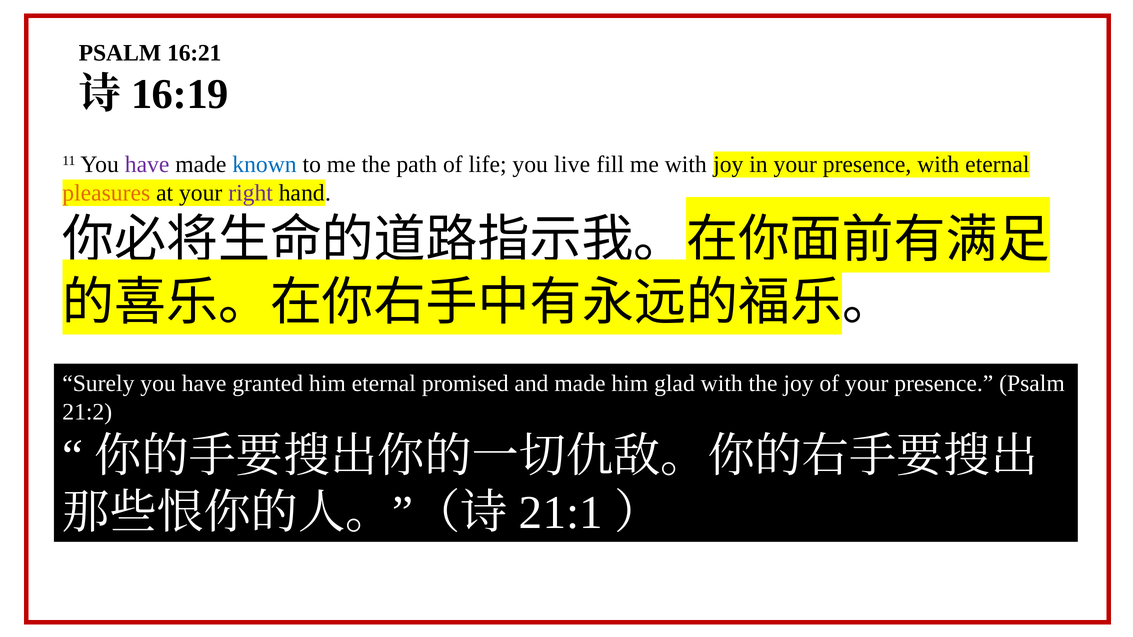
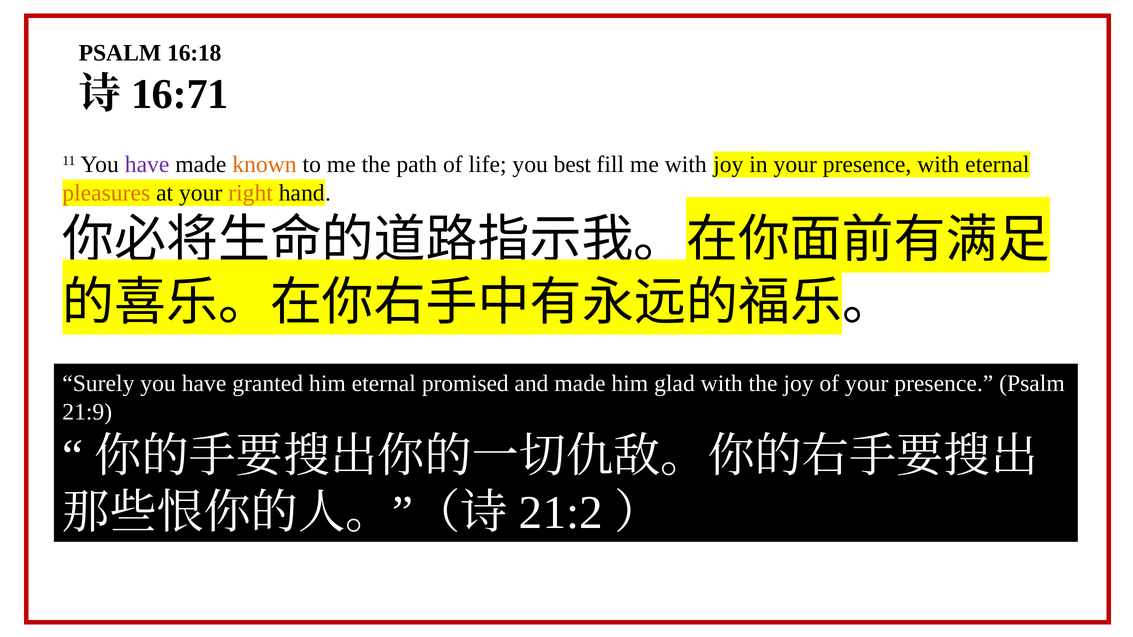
16:21: 16:21 -> 16:18
16:19: 16:19 -> 16:71
known colour: blue -> orange
live: live -> best
right colour: purple -> orange
21:2: 21:2 -> 21:9
21:1: 21:1 -> 21:2
